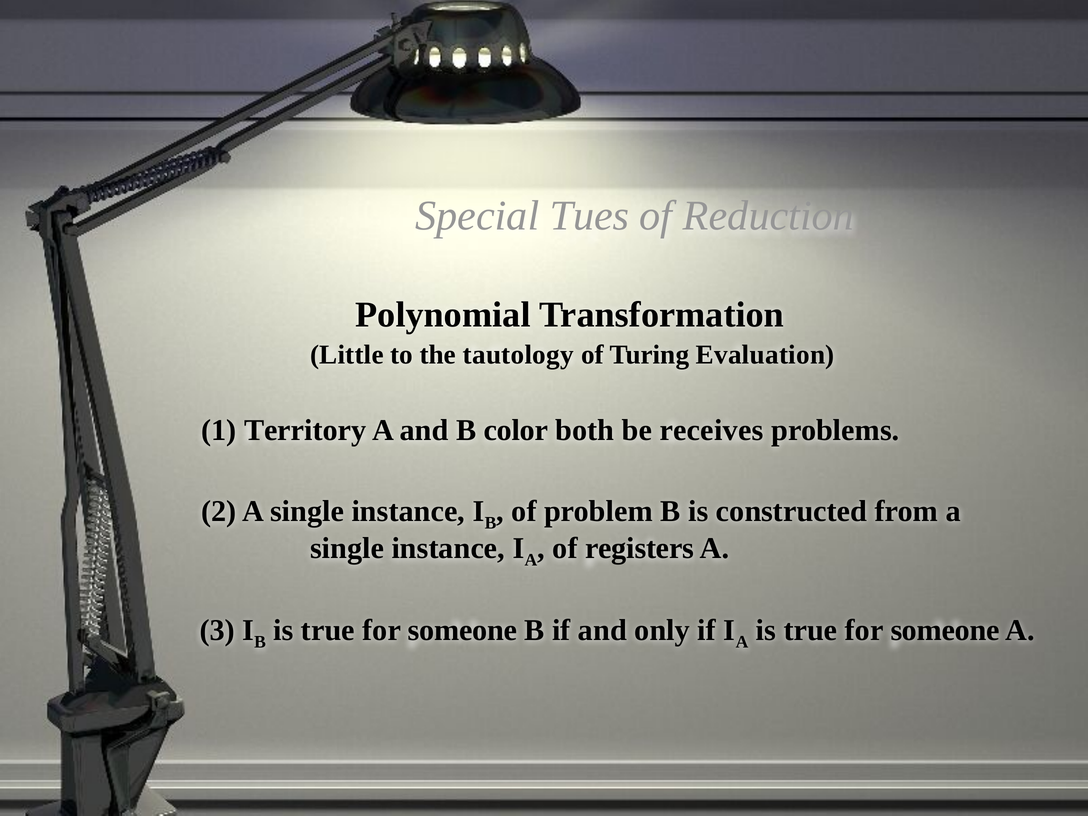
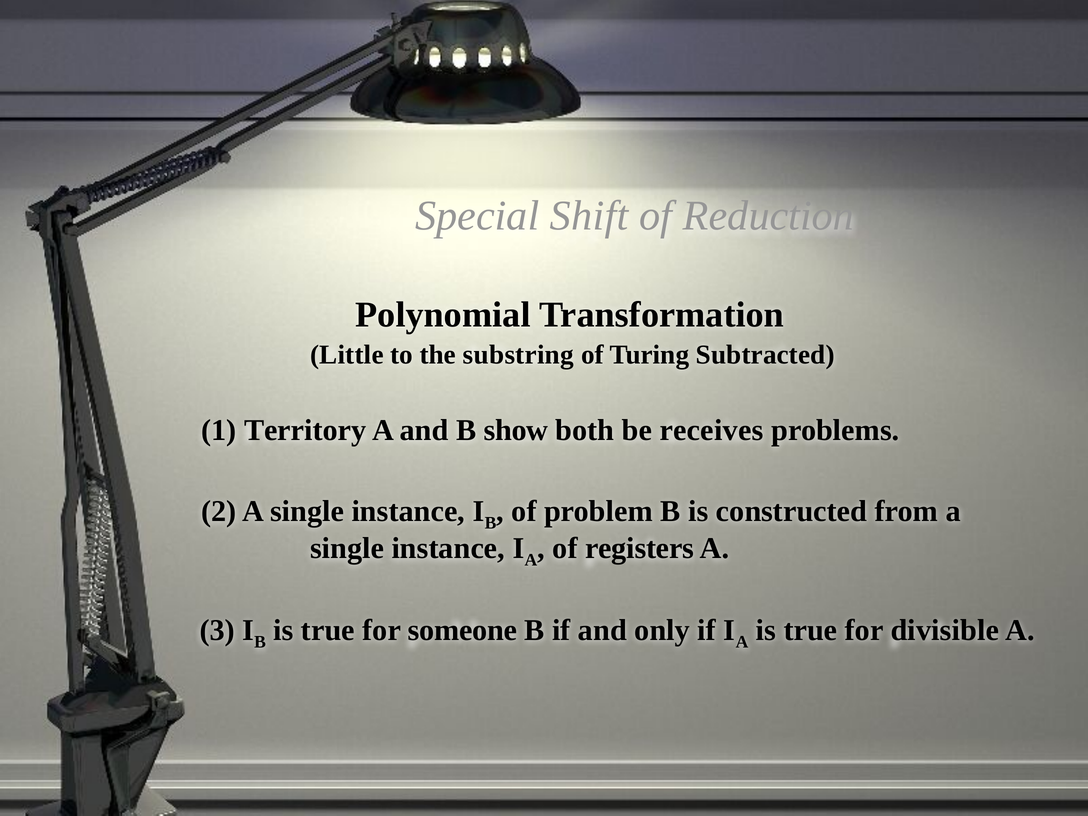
Tues: Tues -> Shift
tautology: tautology -> substring
Evaluation: Evaluation -> Subtracted
color: color -> show
someone at (945, 630): someone -> divisible
